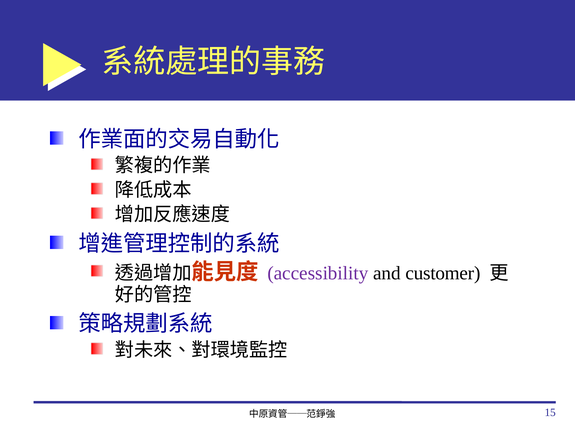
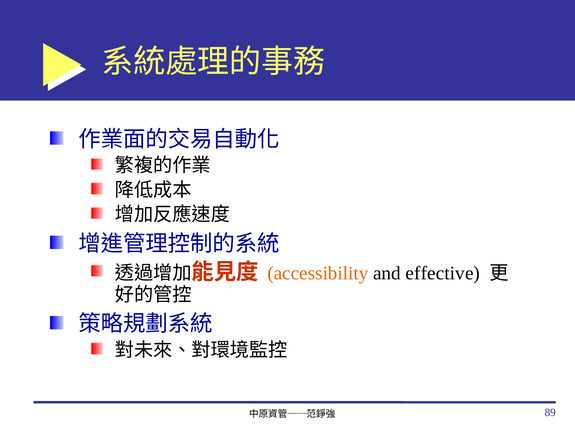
accessibility colour: purple -> orange
customer: customer -> effective
15: 15 -> 89
